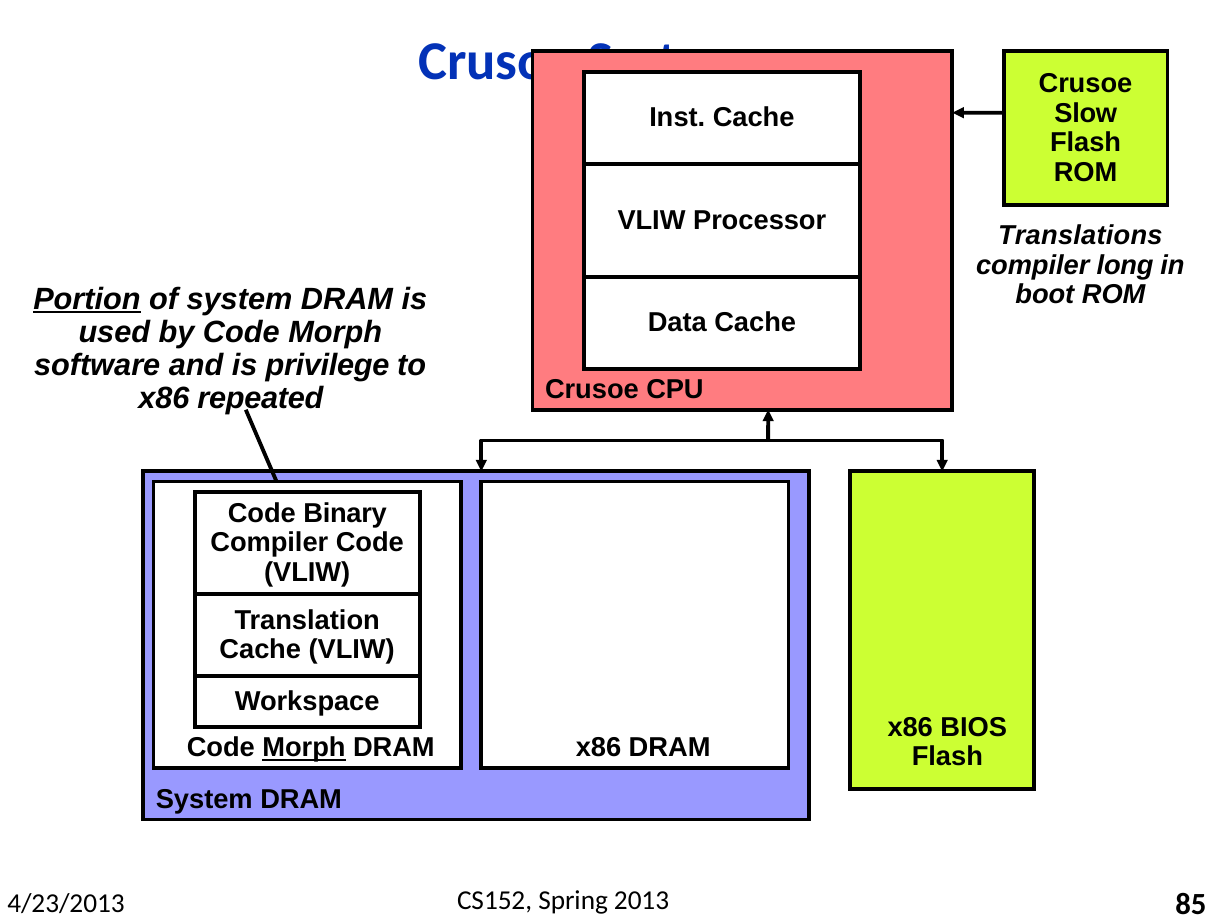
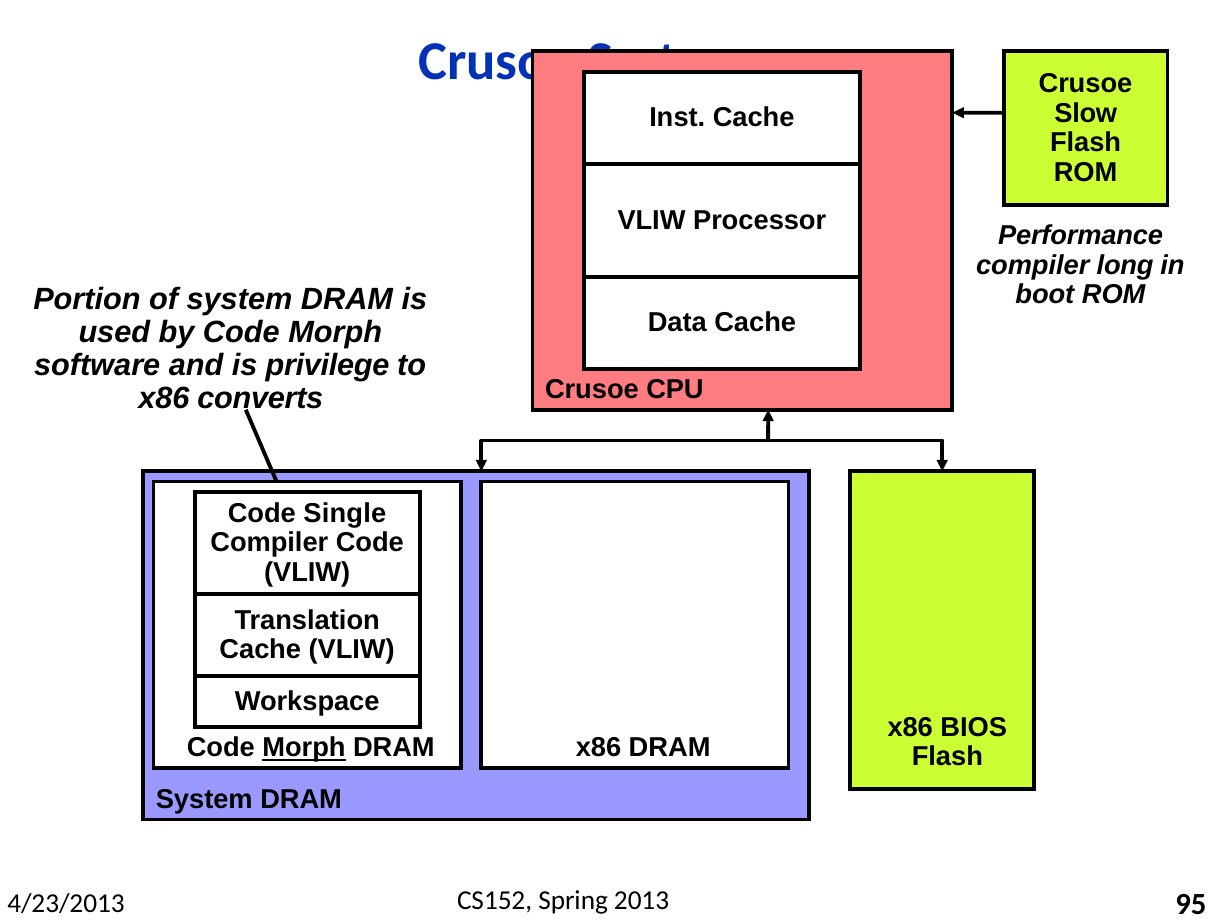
Translations: Translations -> Performance
Portion underline: present -> none
repeated: repeated -> converts
Binary: Binary -> Single
85: 85 -> 95
